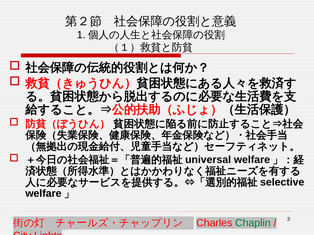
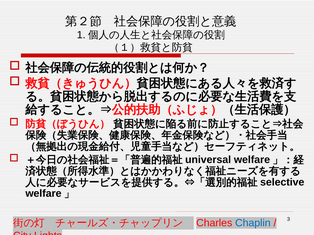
Chaplin colour: green -> blue
